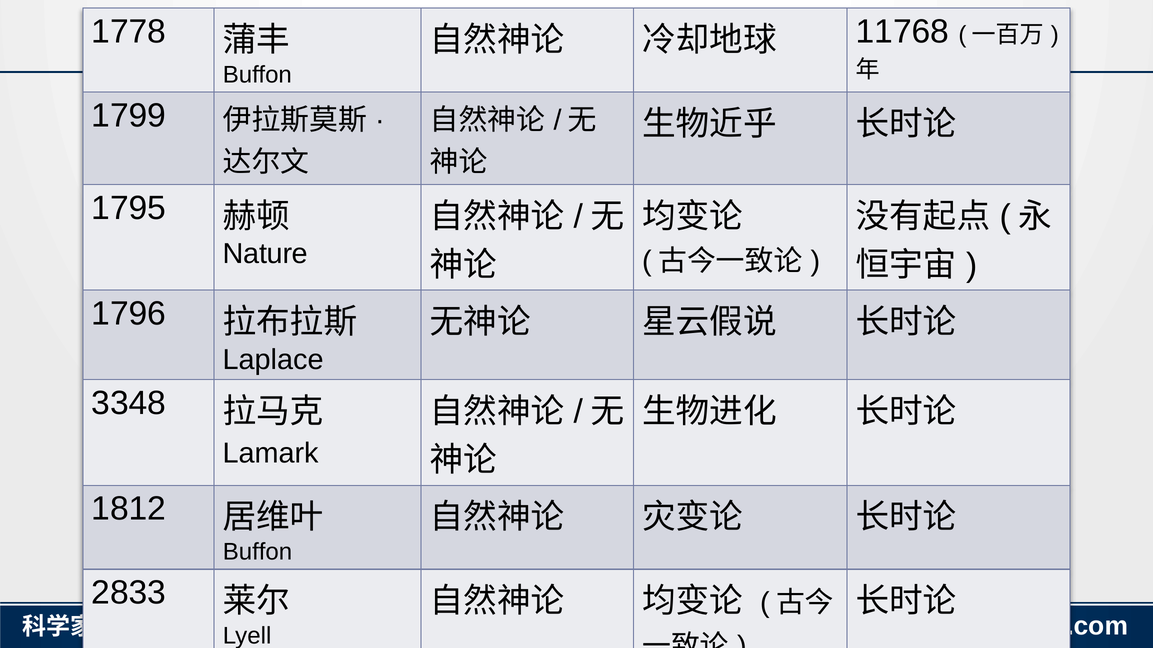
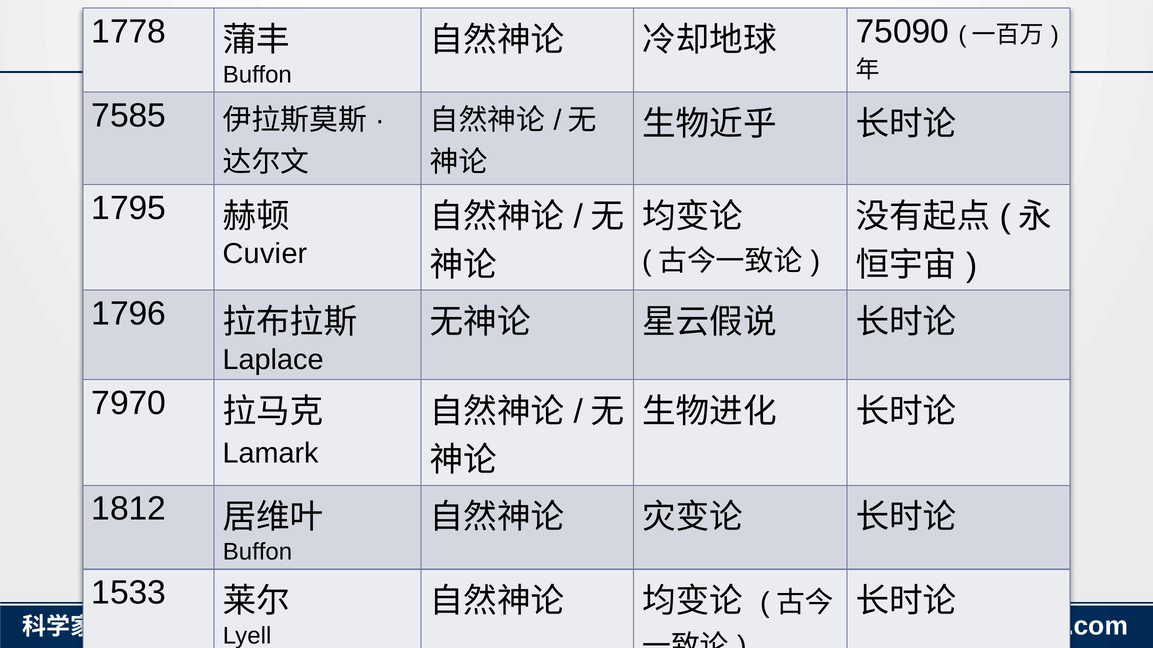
11768: 11768 -> 75090
1799: 1799 -> 7585
Nature: Nature -> Cuvier
3348: 3348 -> 7970
2833: 2833 -> 1533
